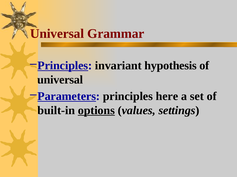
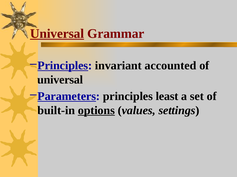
Universal at (57, 34) underline: none -> present
hypothesis: hypothesis -> accounted
here: here -> least
